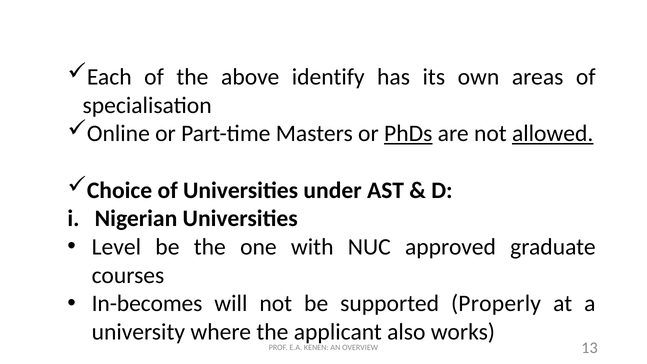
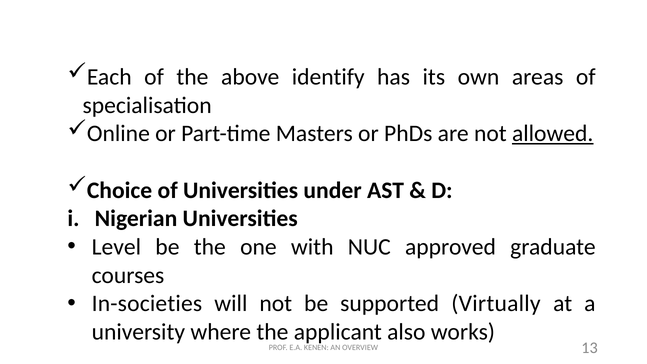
PhDs underline: present -> none
In-becomes: In-becomes -> In-societies
Properly: Properly -> Virtually
